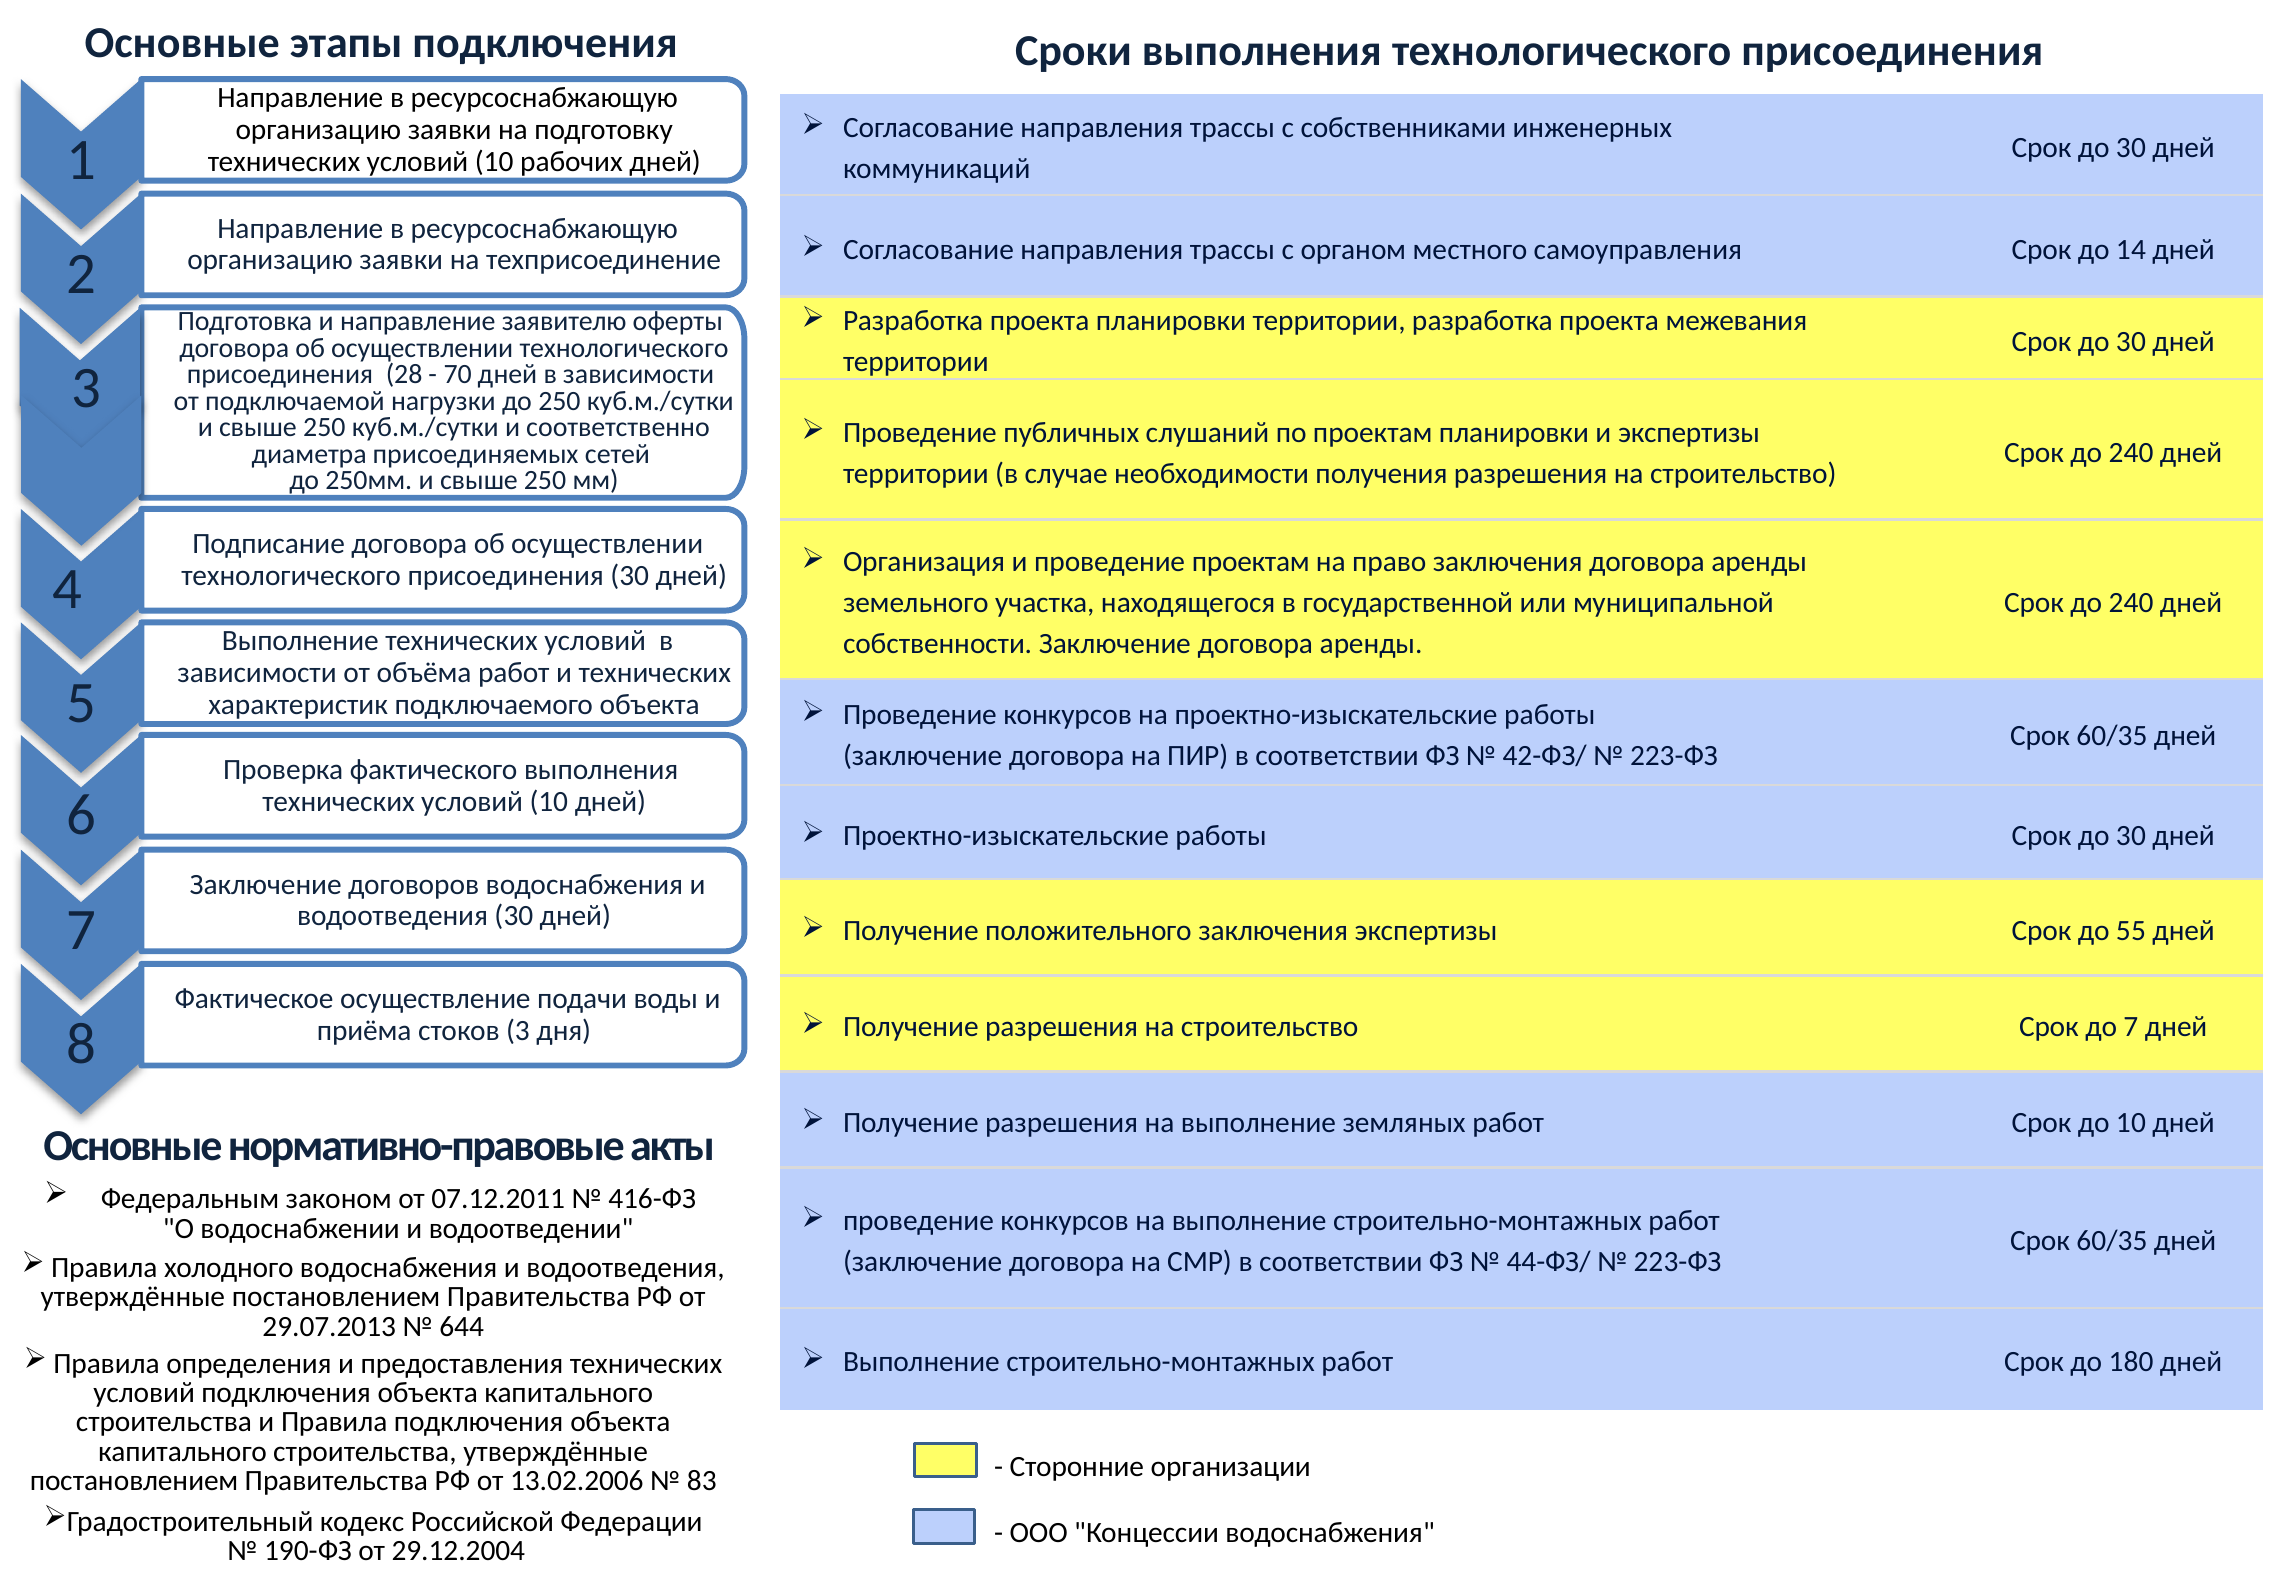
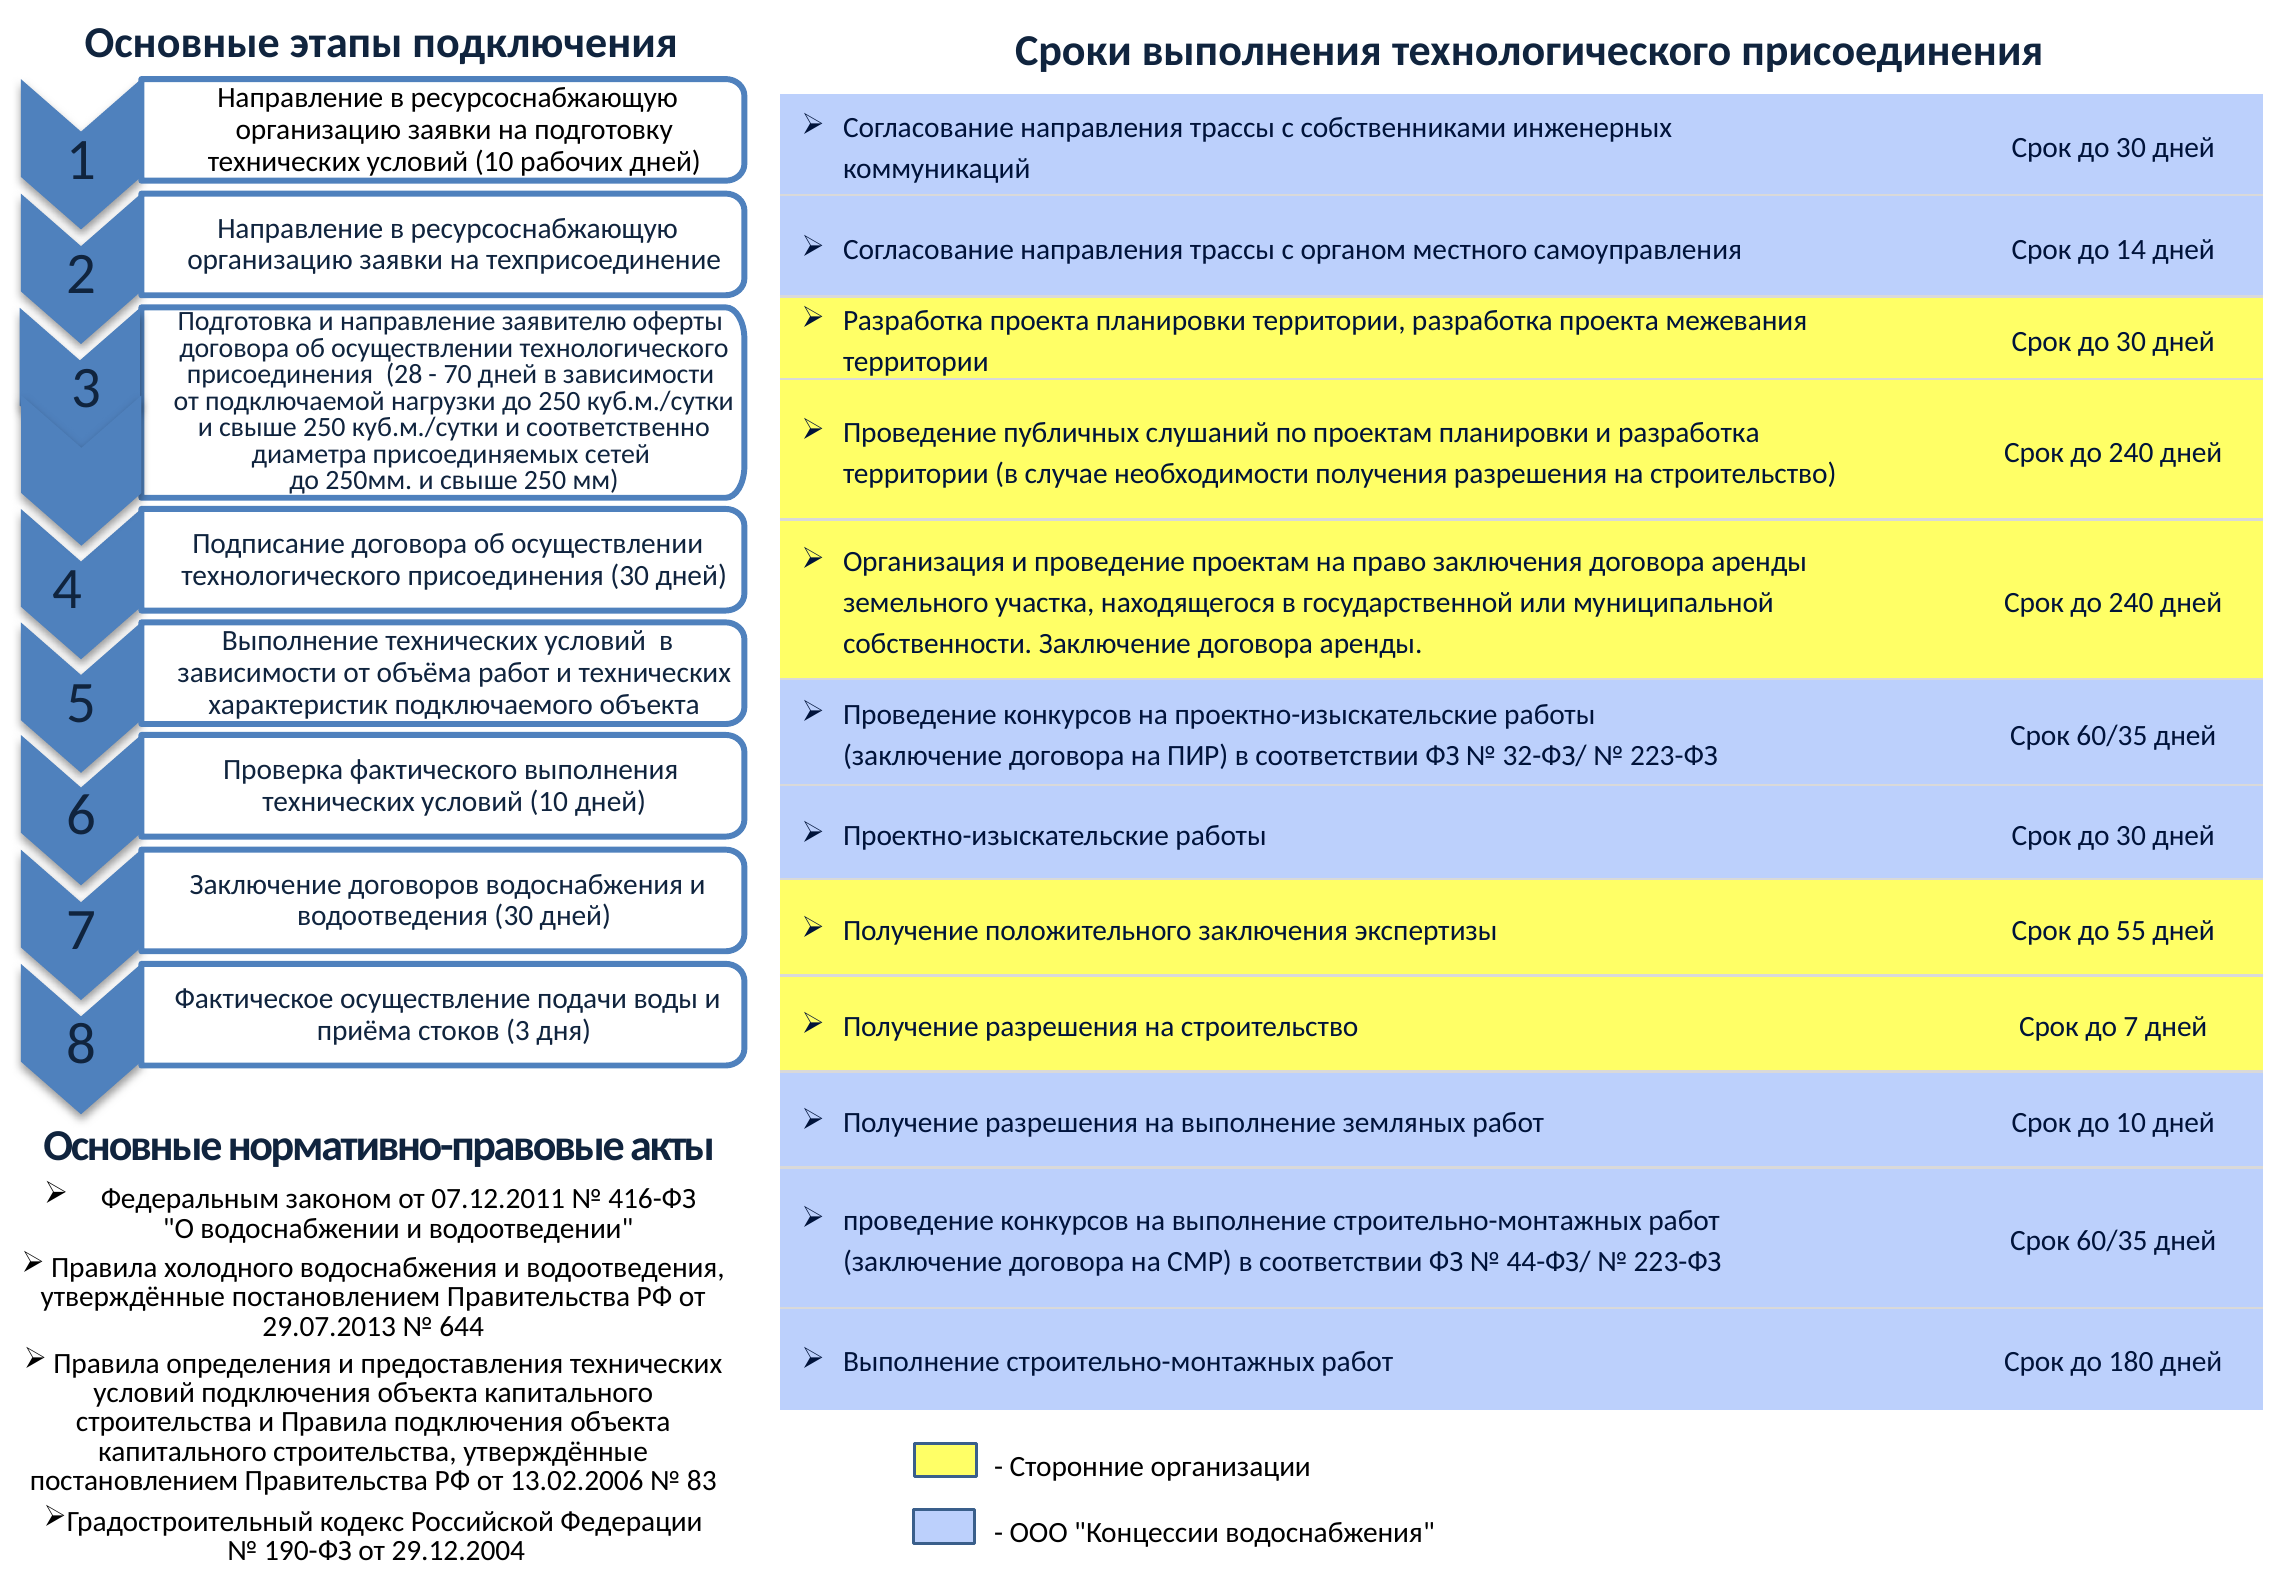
и экспертизы: экспертизы -> разработка
42-ФЗ/: 42-ФЗ/ -> 32-ФЗ/
